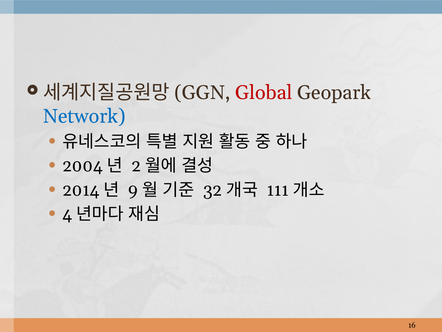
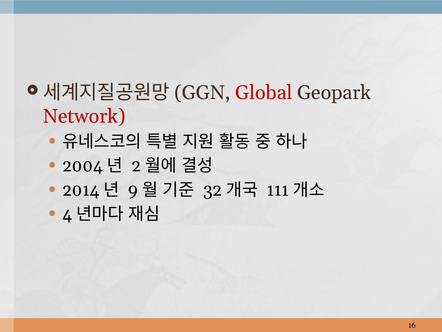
Network colour: blue -> red
